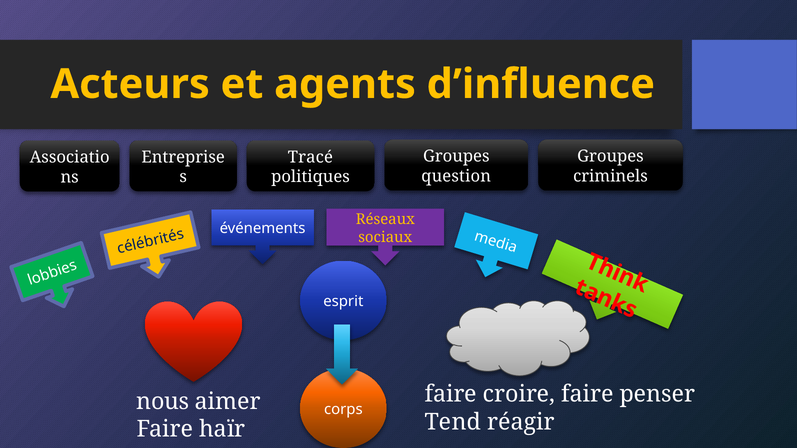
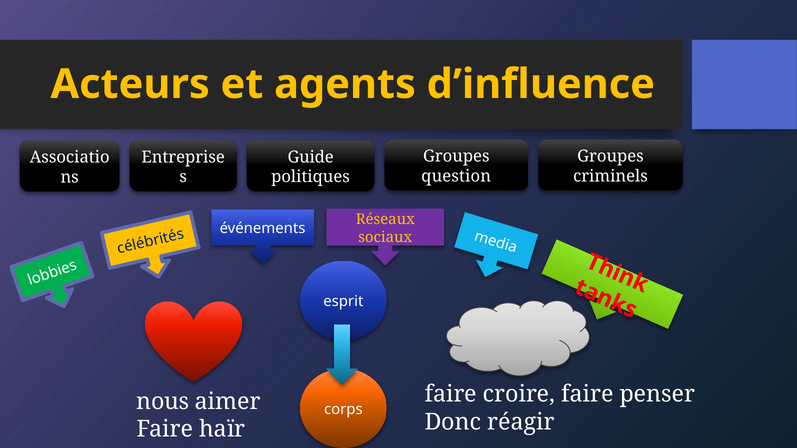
Tracé: Tracé -> Guide
Tend: Tend -> Donc
